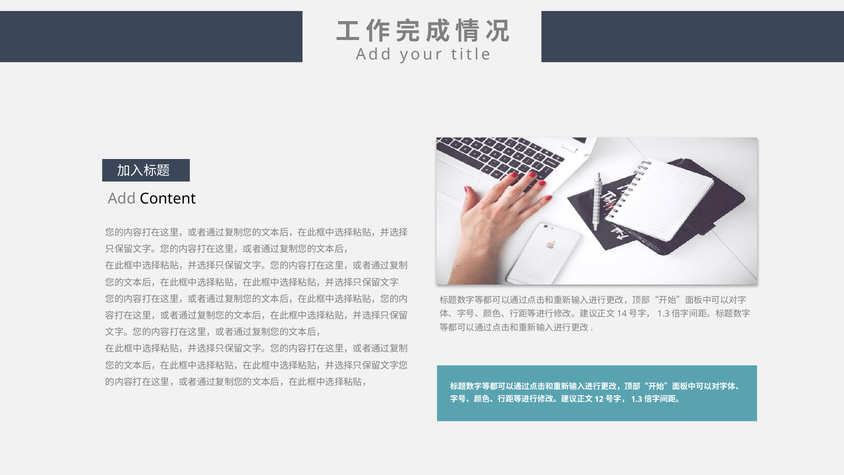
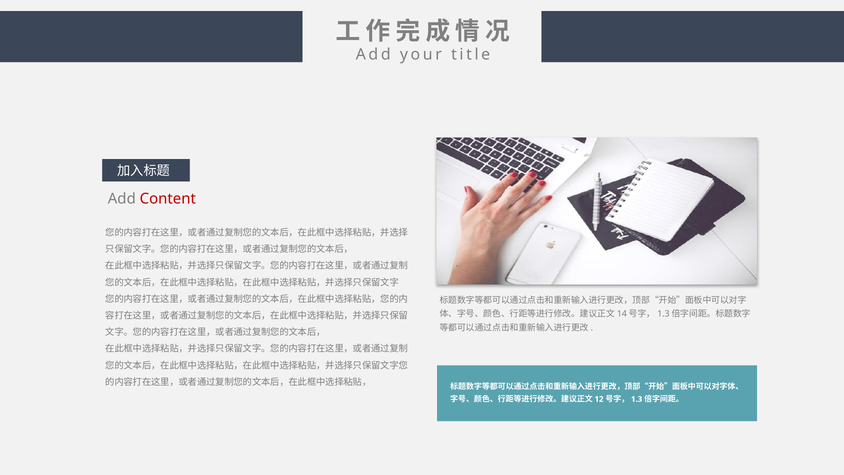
Content colour: black -> red
